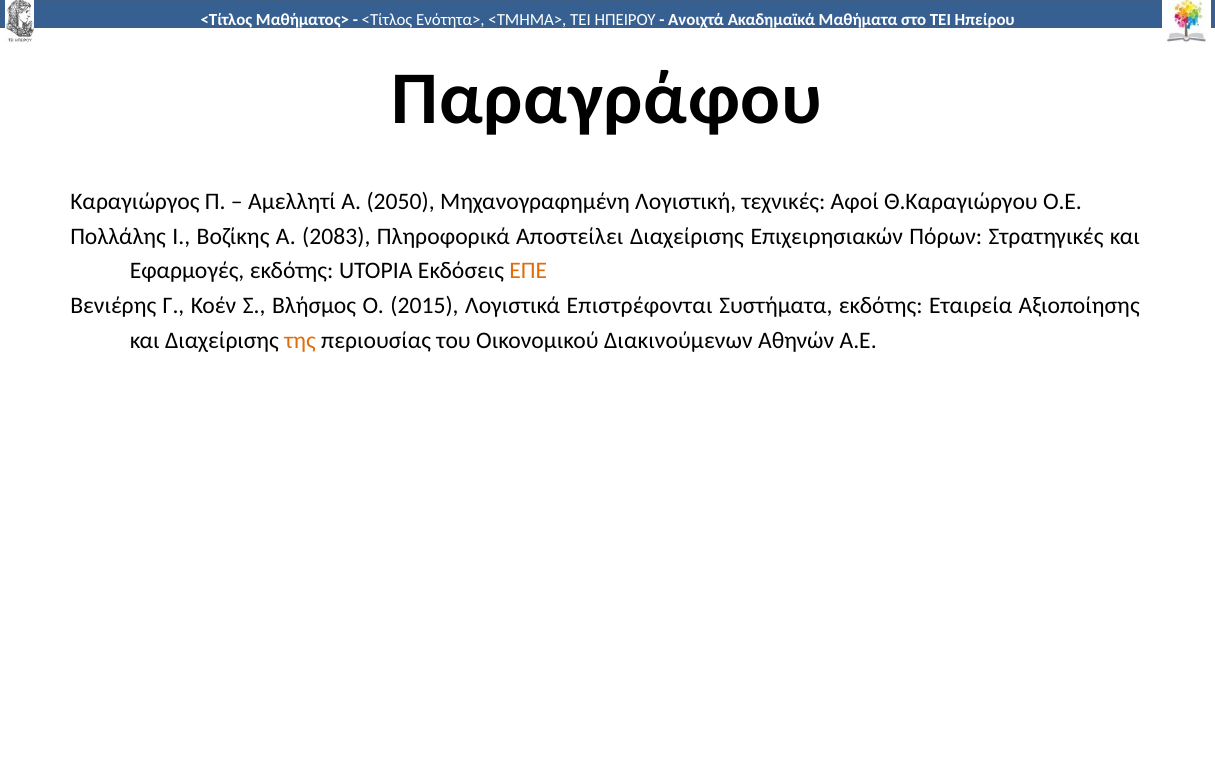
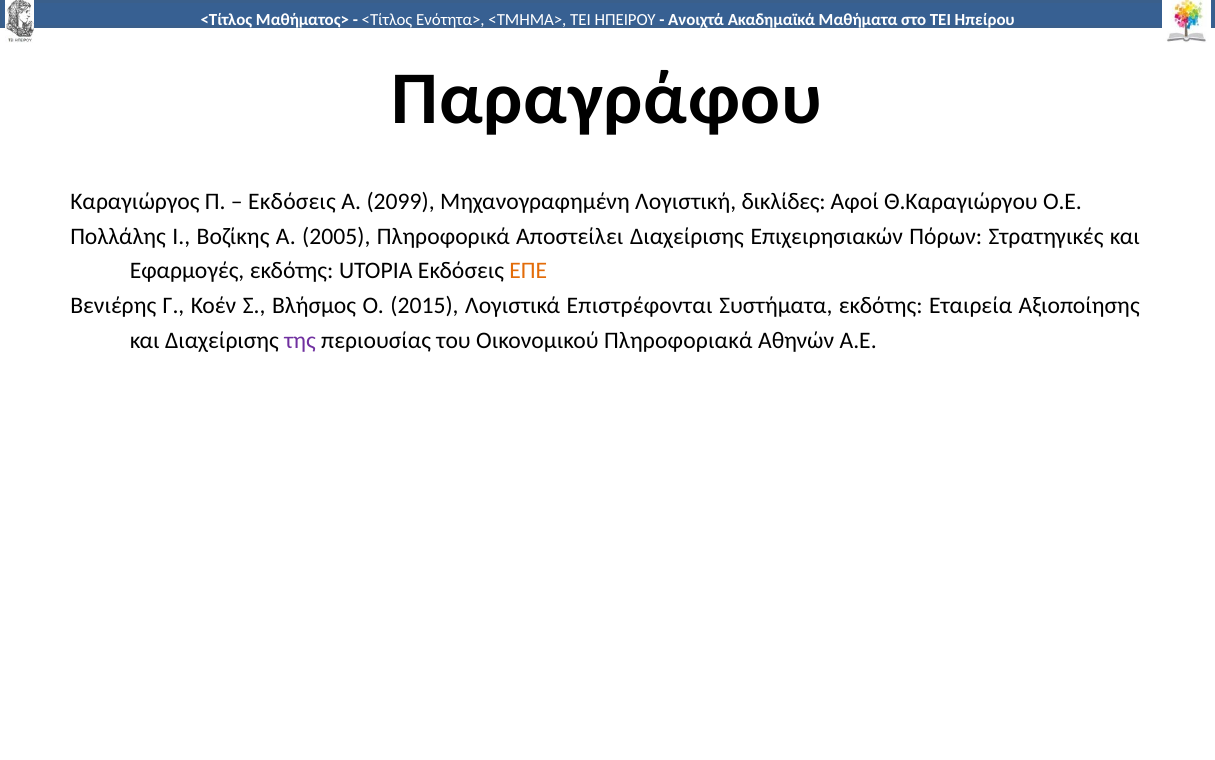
Αμελλητί at (292, 201): Αμελλητί -> Εκδόσεις
2050: 2050 -> 2099
τεχνικές: τεχνικές -> δικλίδες
2083: 2083 -> 2005
της colour: orange -> purple
Διακινούμενων: Διακινούμενων -> Πληροφοριακά
